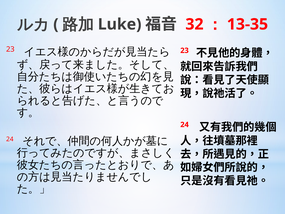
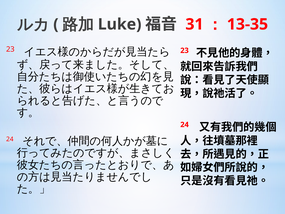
32: 32 -> 31
